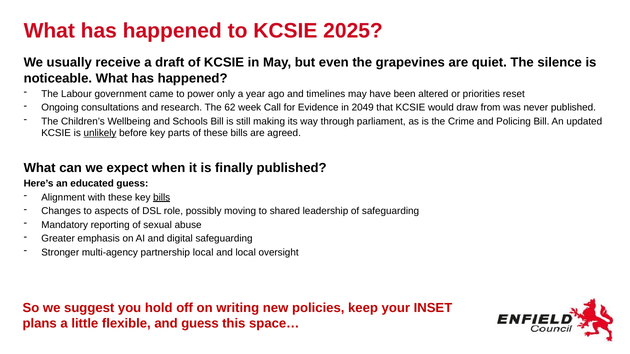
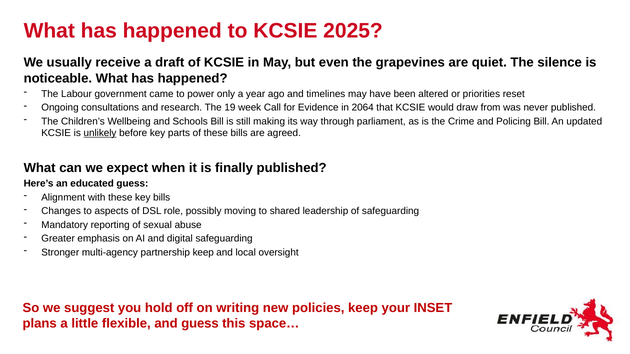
62: 62 -> 19
2049: 2049 -> 2064
bills at (162, 197) underline: present -> none
partnership local: local -> keep
